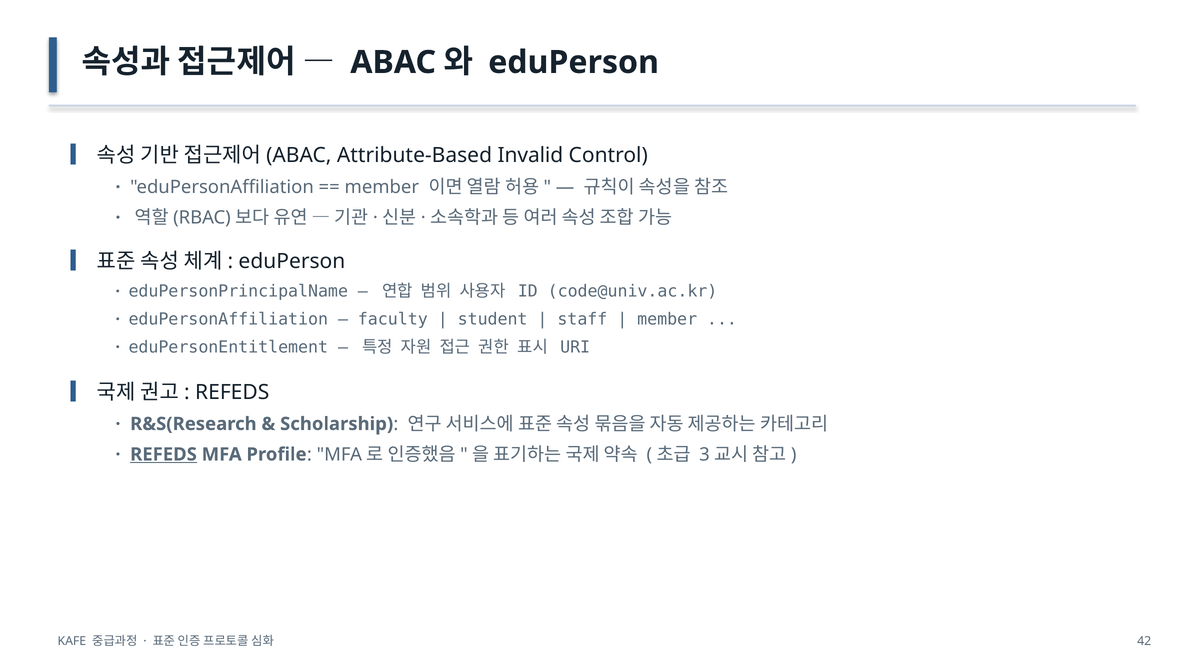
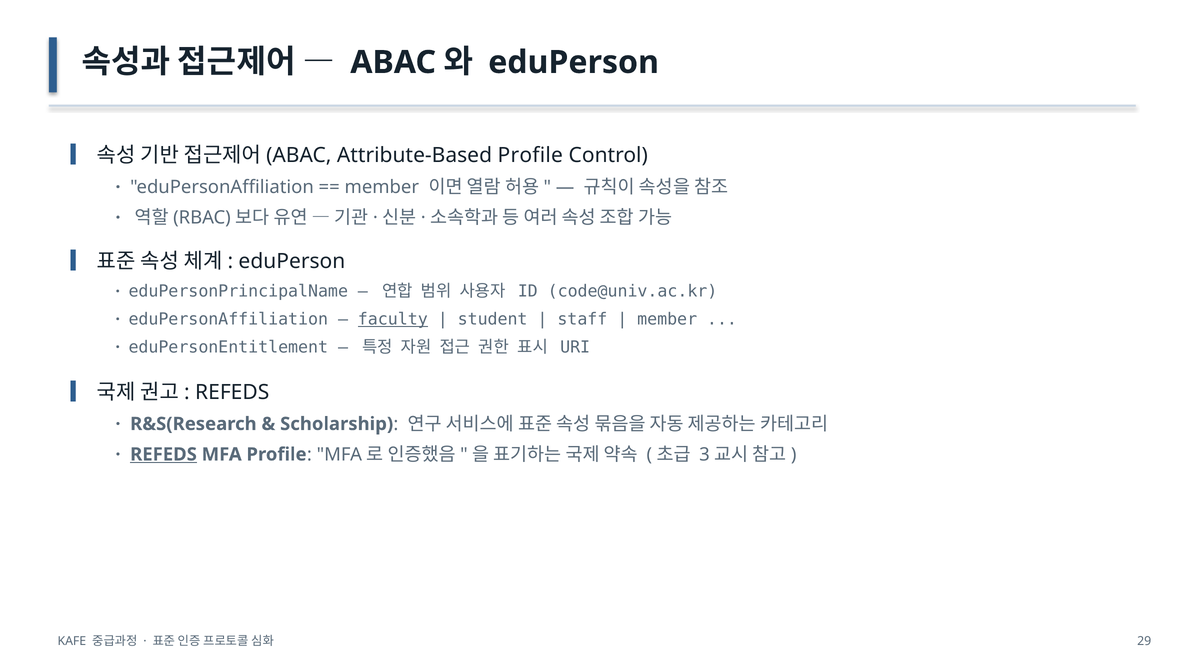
Attribute-Based Invalid: Invalid -> Profile
faculty underline: none -> present
42: 42 -> 29
